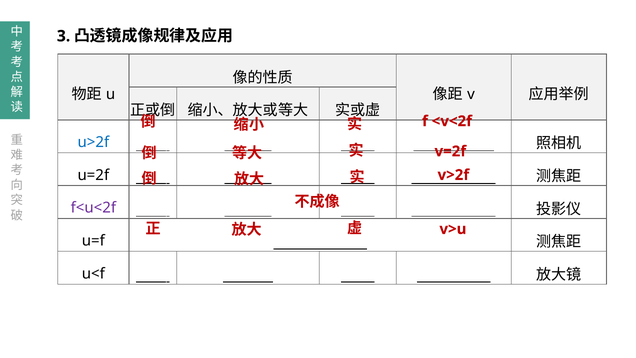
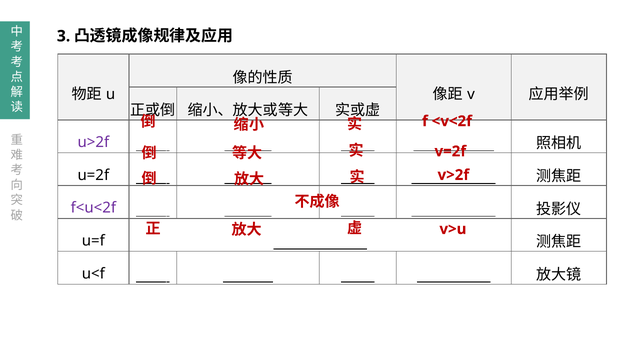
u>2f colour: blue -> purple
